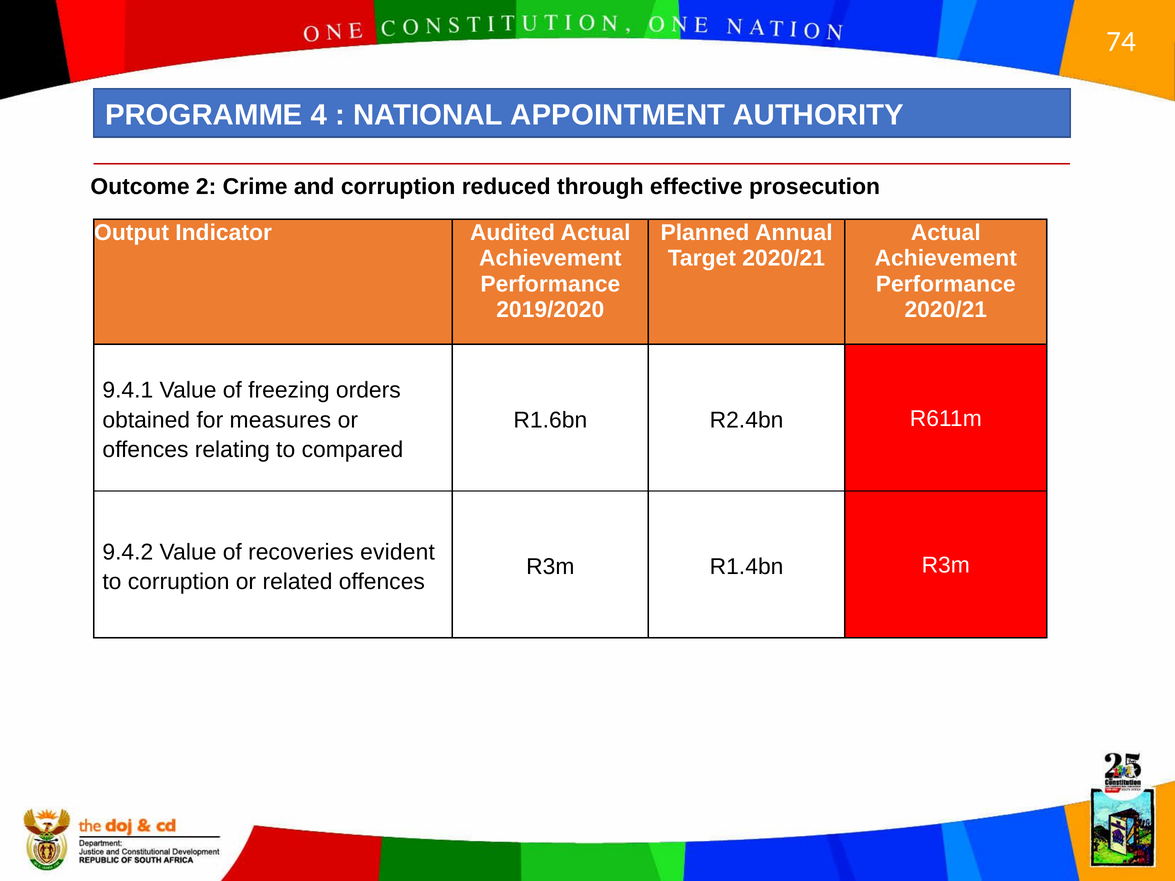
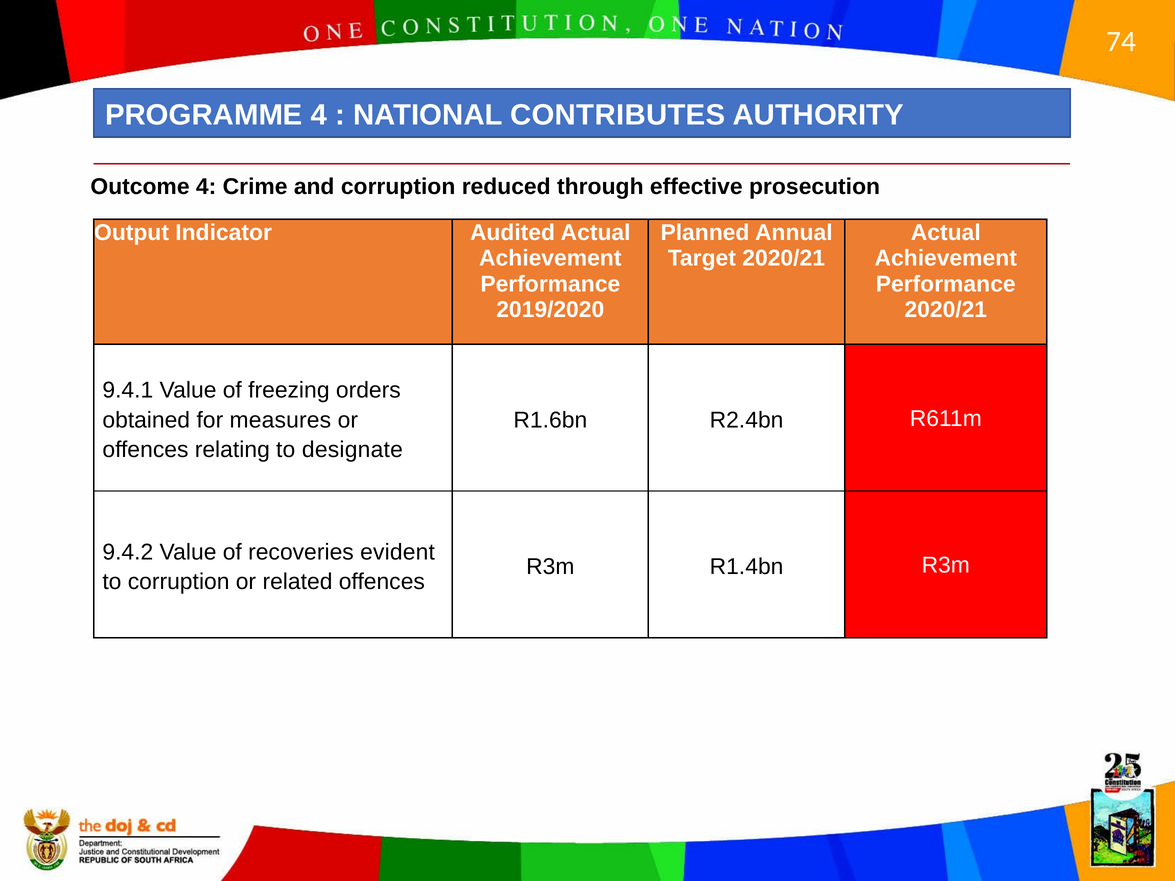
APPOINTMENT: APPOINTMENT -> CONTRIBUTES
Outcome 2: 2 -> 4
compared: compared -> designate
